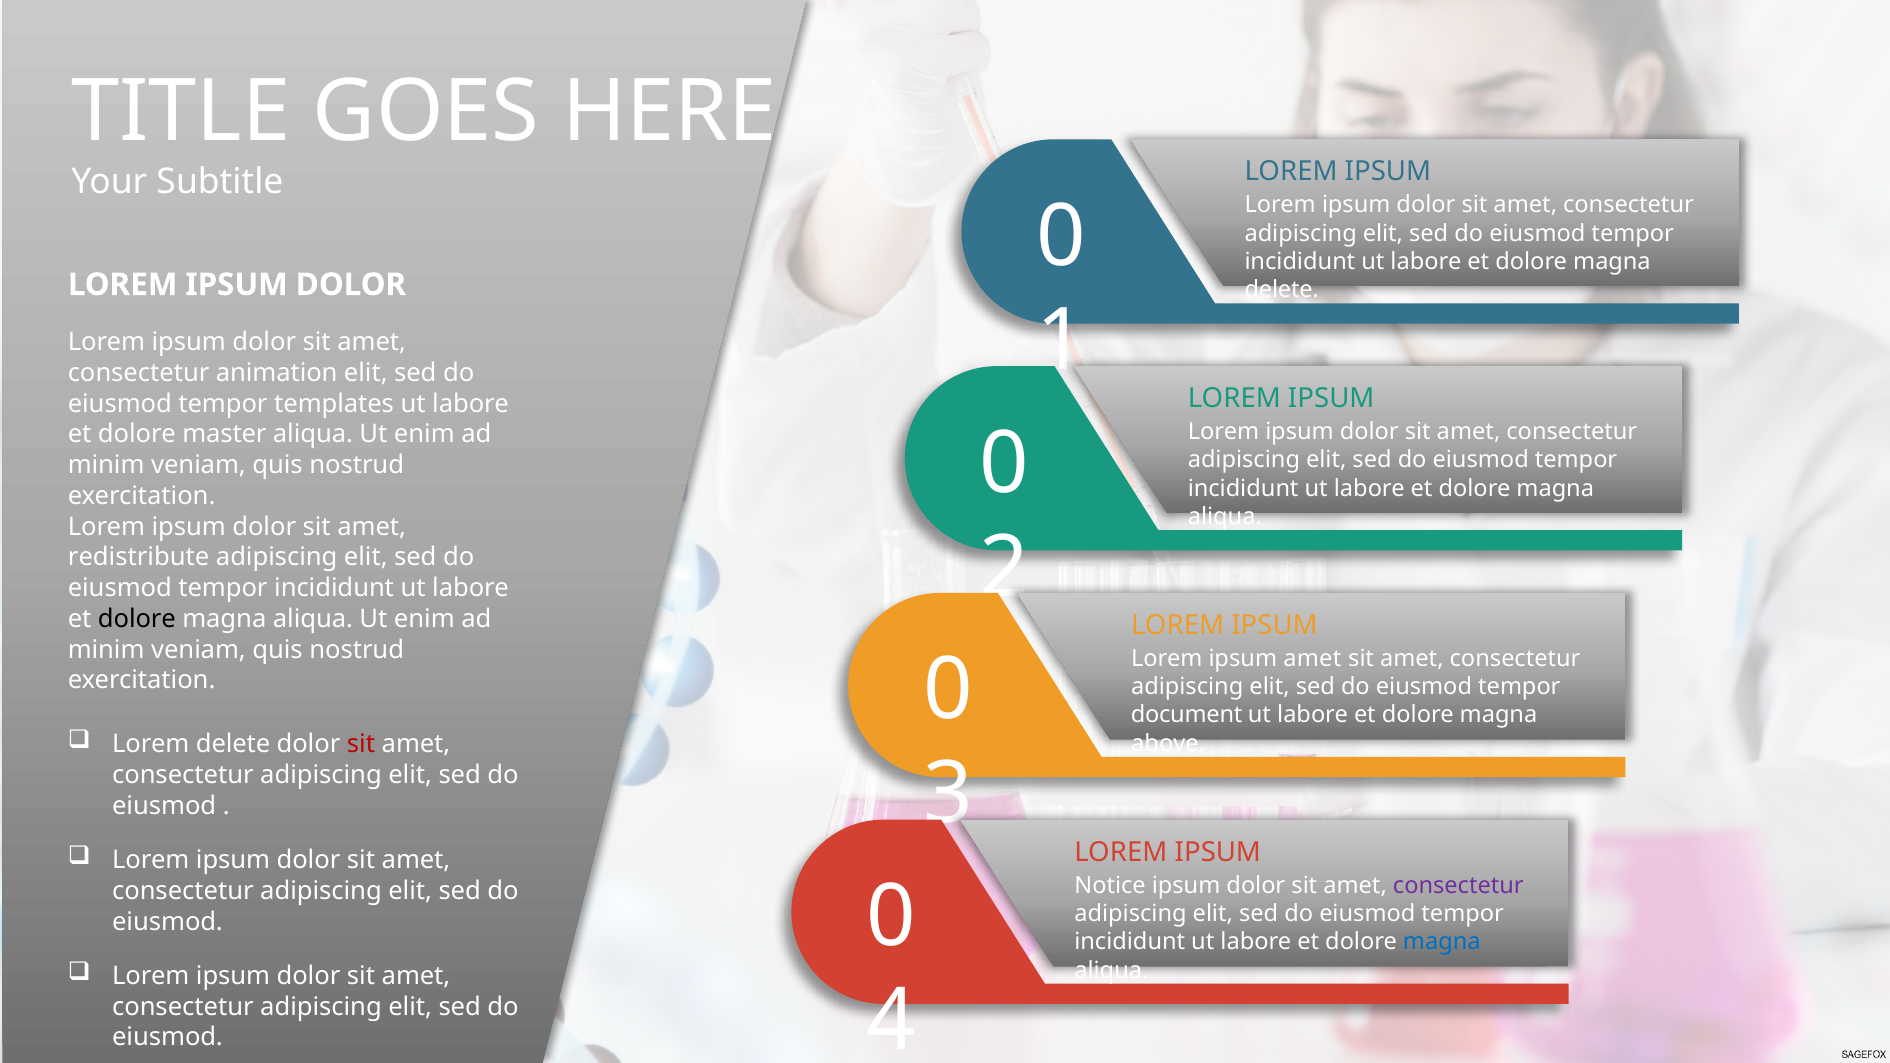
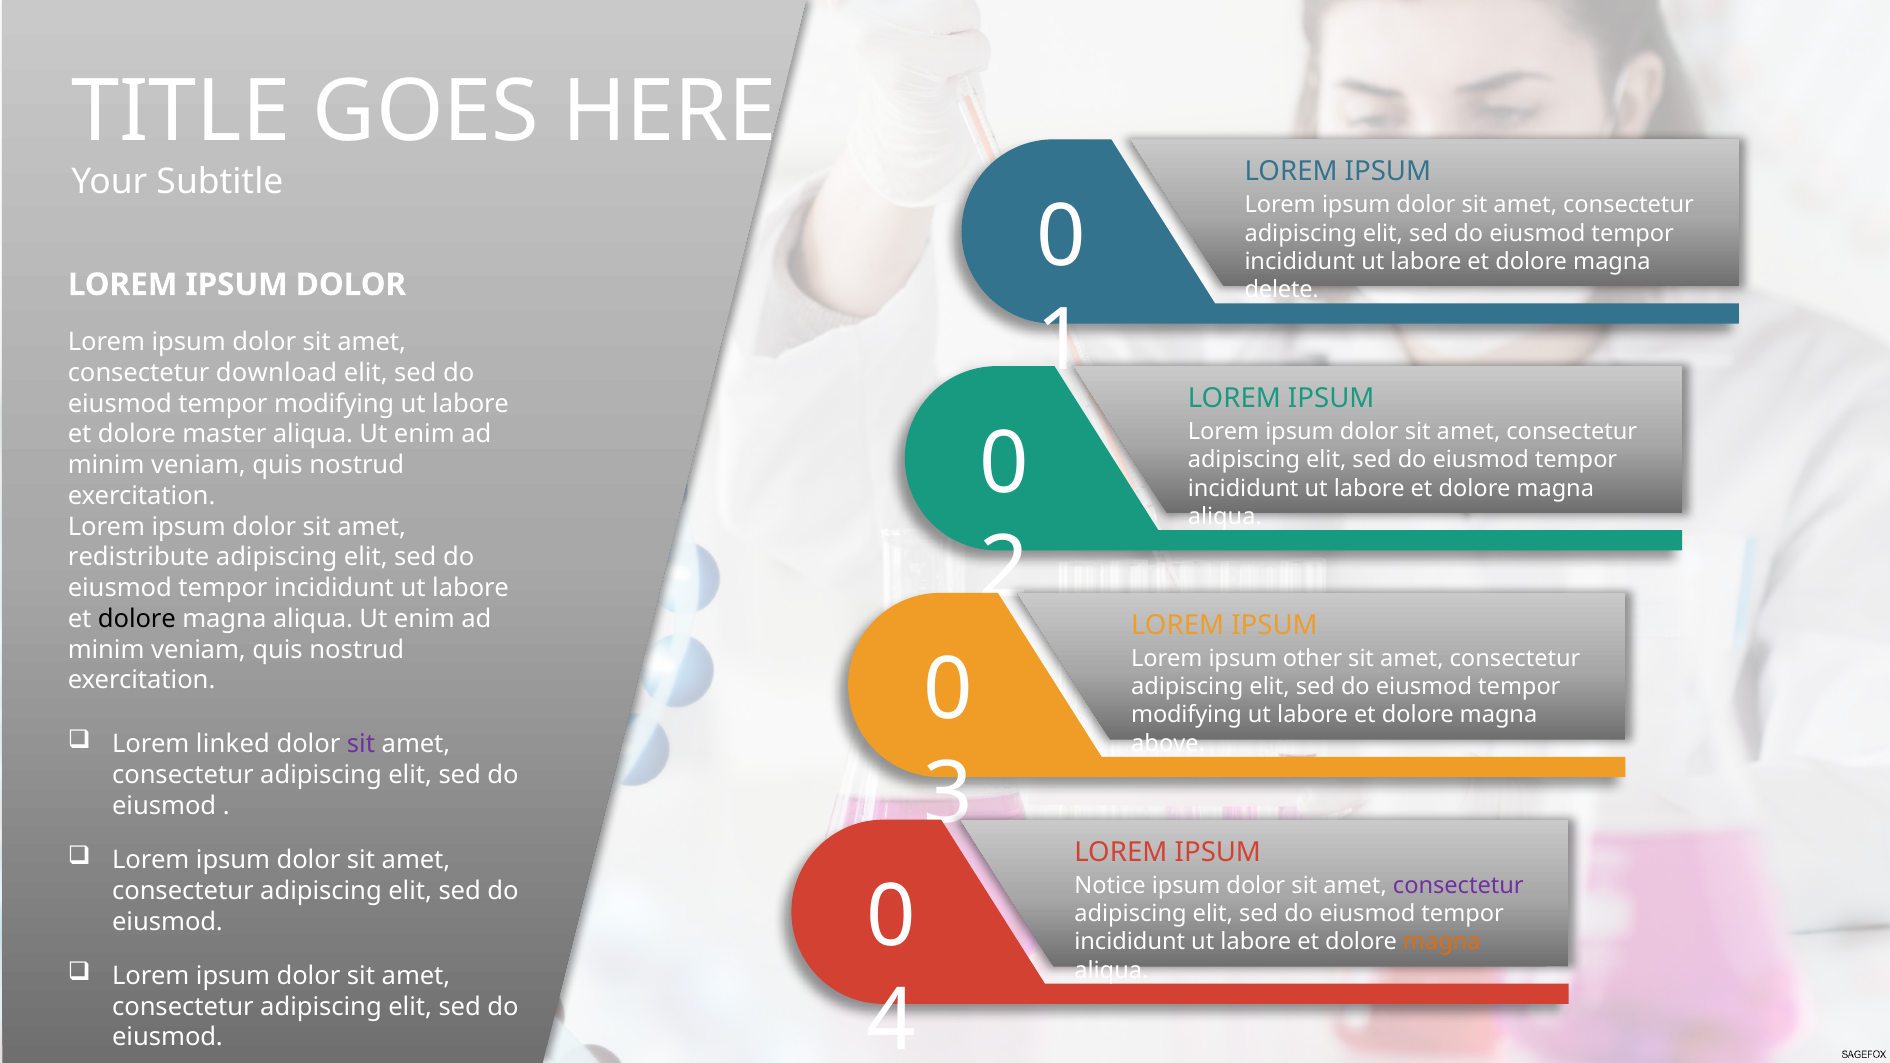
animation: animation -> download
templates at (334, 404): templates -> modifying
ipsum amet: amet -> other
document at (1187, 715): document -> modifying
Lorem delete: delete -> linked
sit at (361, 744) colour: red -> purple
magna at (1442, 942) colour: blue -> orange
